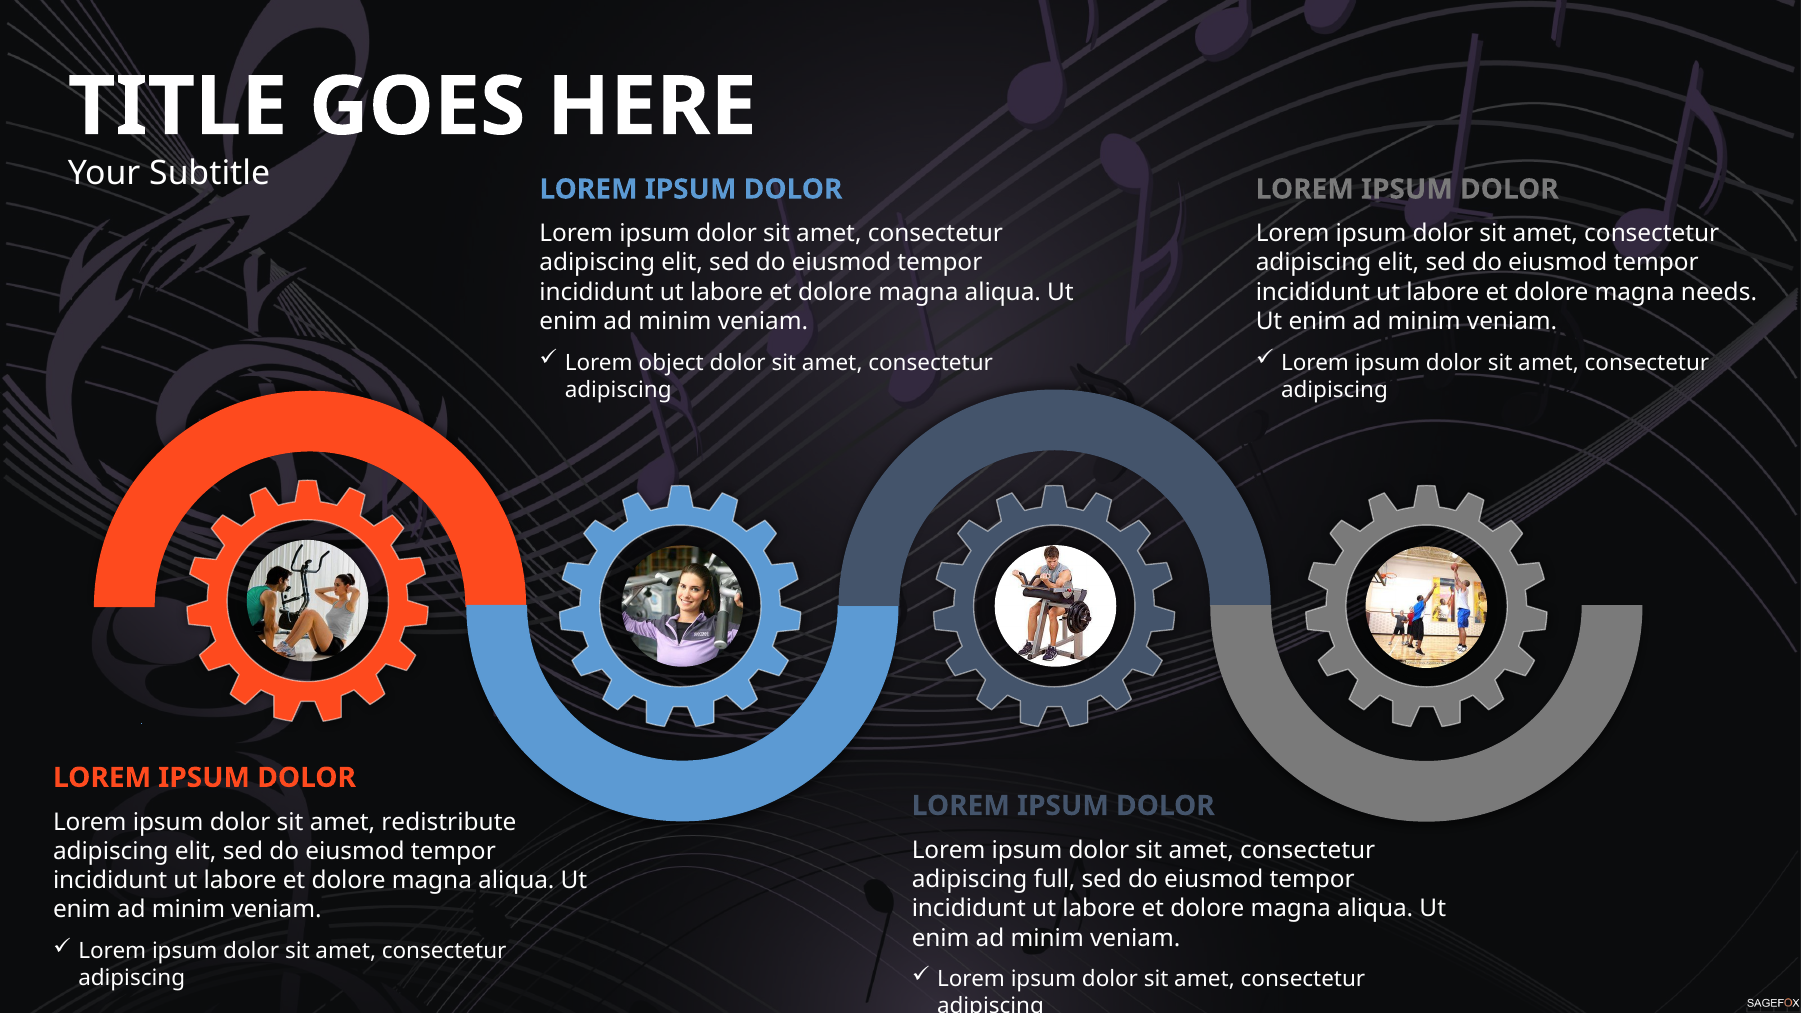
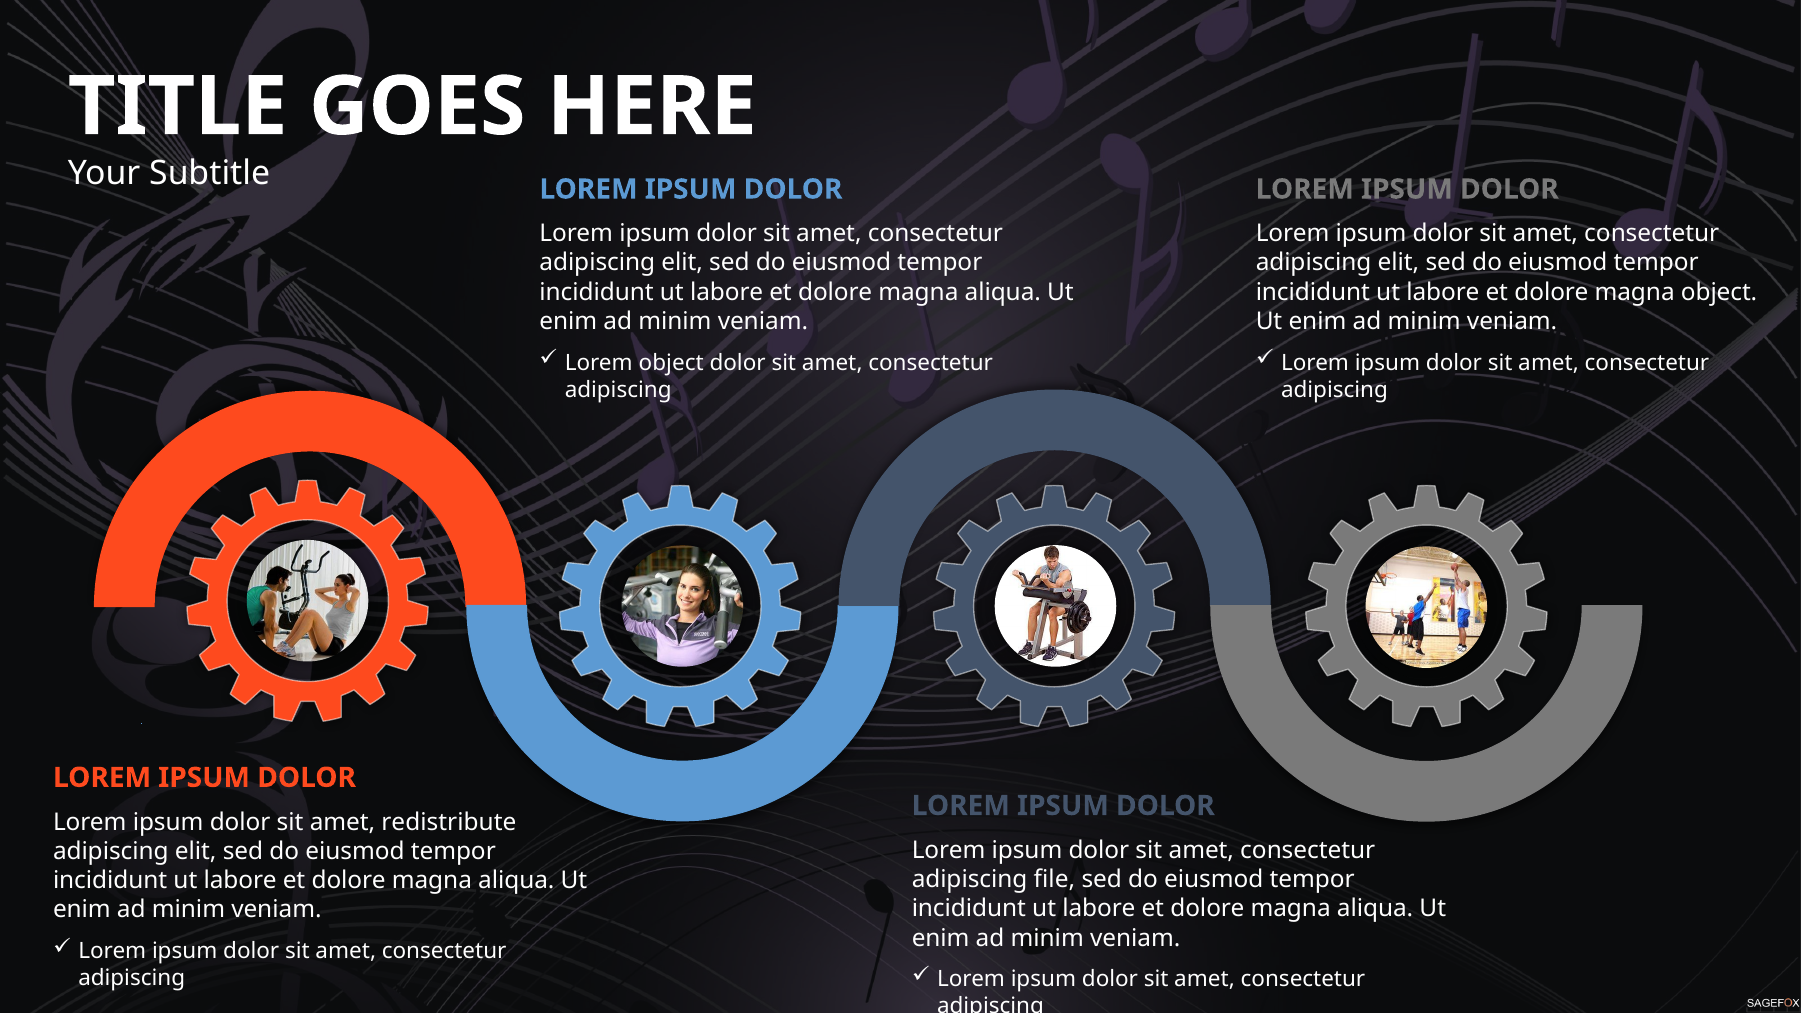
magna needs: needs -> object
full: full -> file
